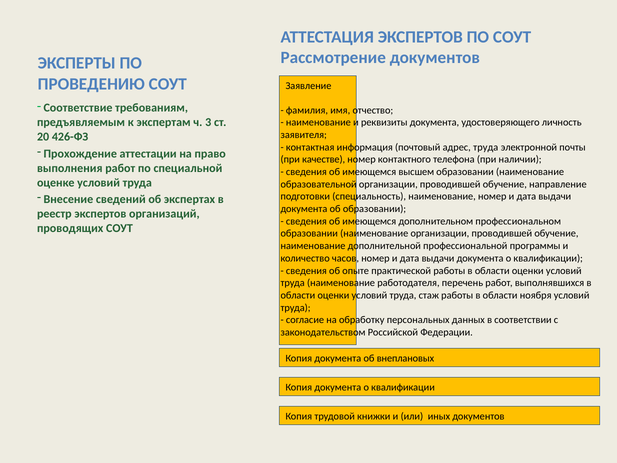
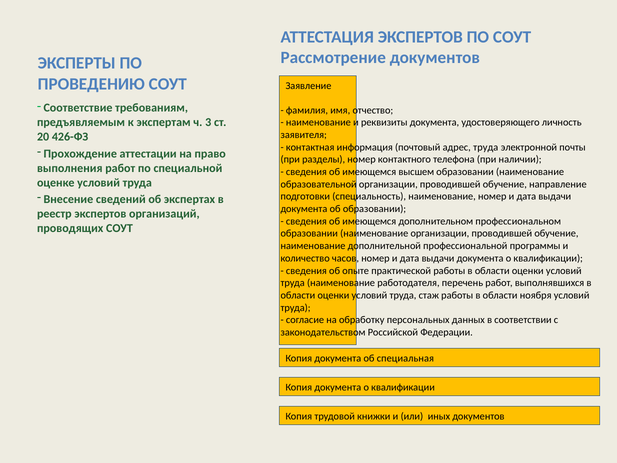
качестве: качестве -> разделы
внеплановых: внеплановых -> специальная
